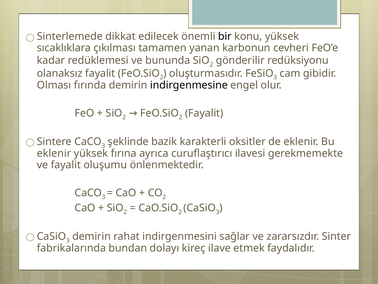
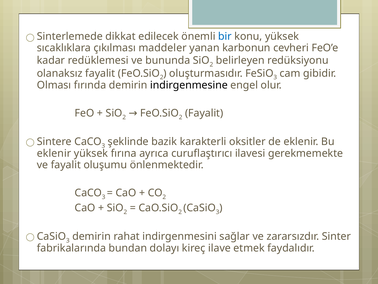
bir colour: black -> blue
tamamen: tamamen -> maddeler
gönderilir: gönderilir -> belirleyen
